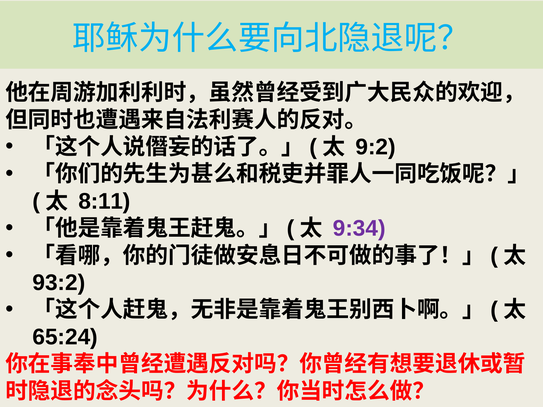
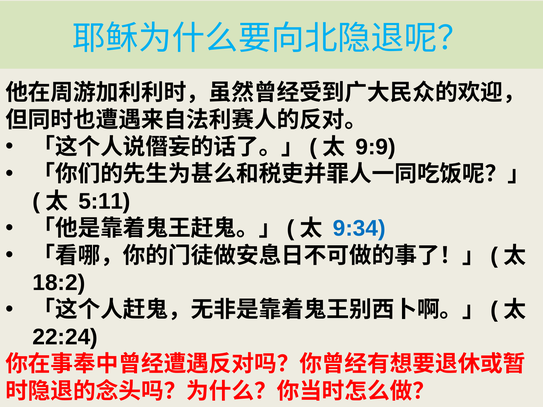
9:2: 9:2 -> 9:9
8:11: 8:11 -> 5:11
9:34 colour: purple -> blue
93:2: 93:2 -> 18:2
65:24: 65:24 -> 22:24
